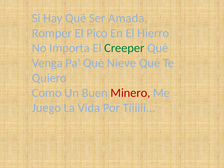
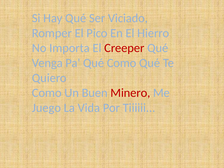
Amada: Amada -> Viciado
Creeper colour: green -> red
Qué Nieve: Nieve -> Como
